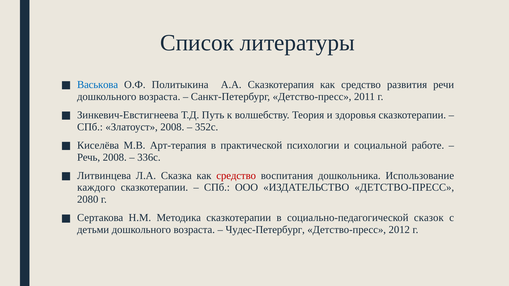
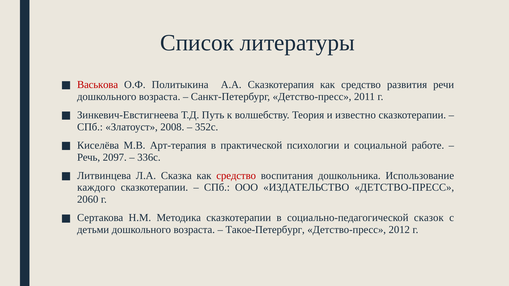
Васькова colour: blue -> red
здоровья: здоровья -> известно
Речь 2008: 2008 -> 2097
2080: 2080 -> 2060
Чудес-Петербург: Чудес-Петербург -> Такое-Петербург
